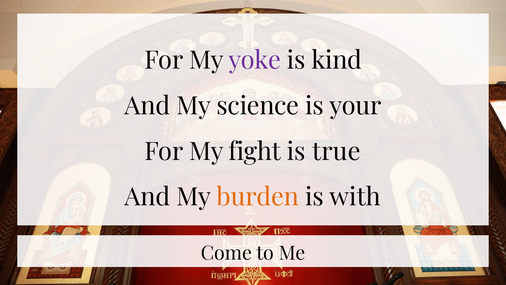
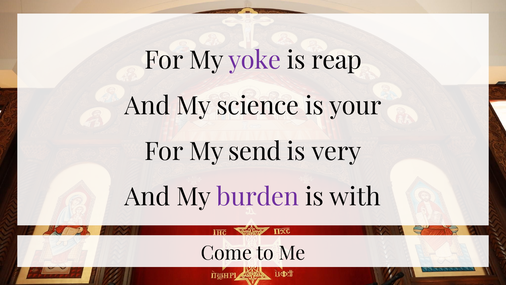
kind: kind -> reap
fight: fight -> send
true: true -> very
burden colour: orange -> purple
